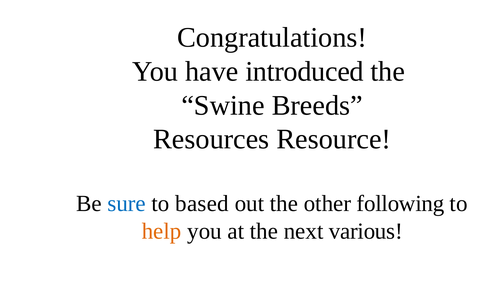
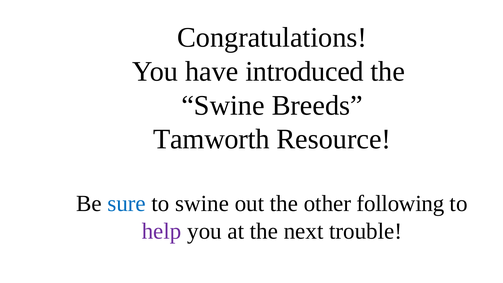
Resources: Resources -> Tamworth
to based: based -> swine
help colour: orange -> purple
various: various -> trouble
